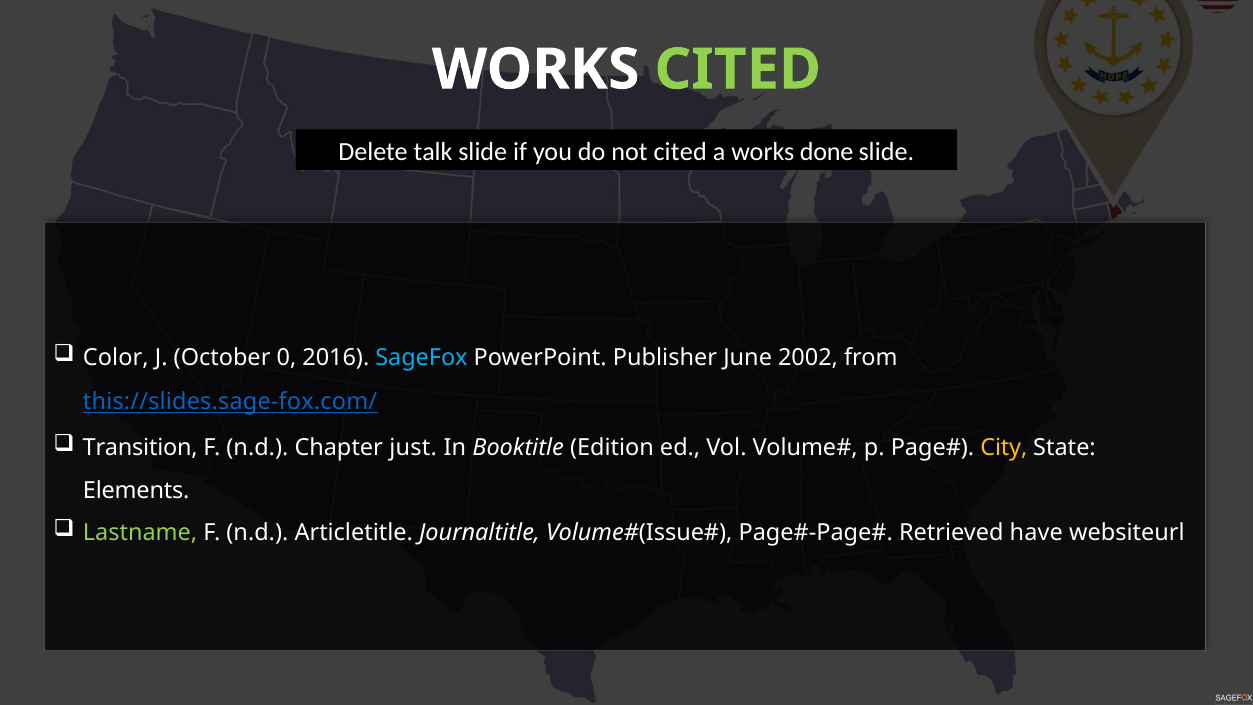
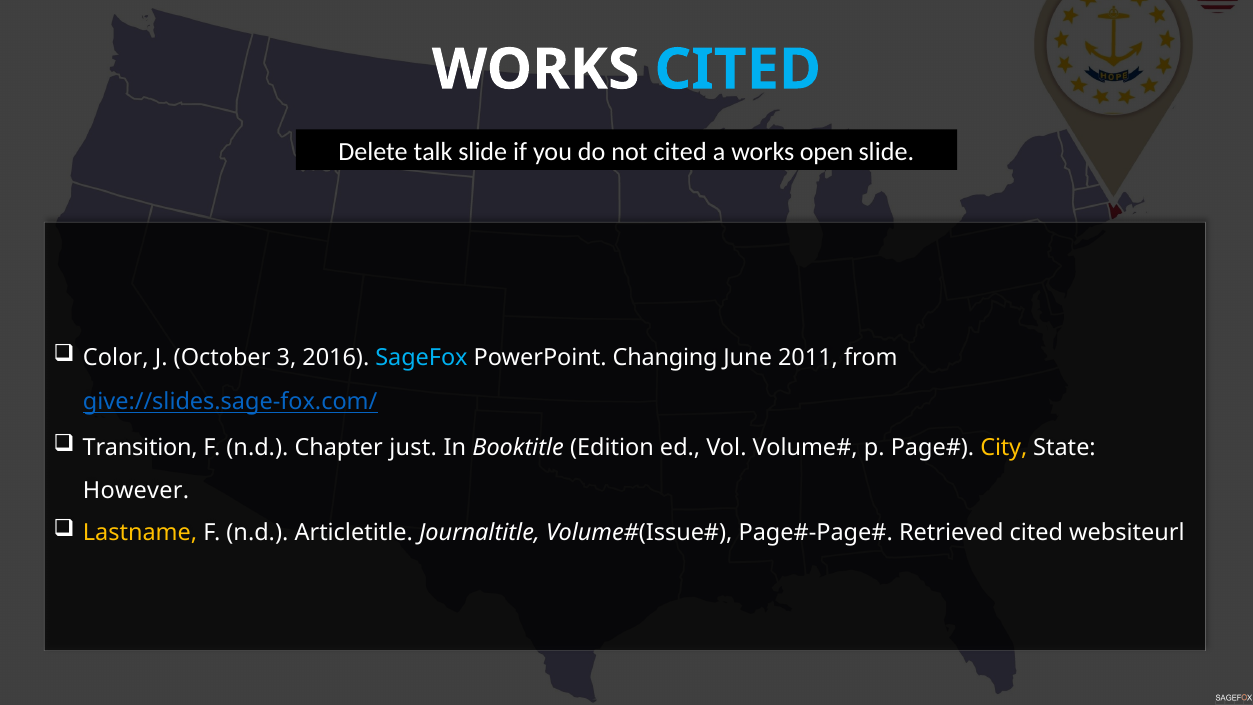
CITED at (738, 70) colour: light green -> light blue
done: done -> open
0: 0 -> 3
Publisher: Publisher -> Changing
2002: 2002 -> 2011
this://slides.sage-fox.com/: this://slides.sage-fox.com/ -> give://slides.sage-fox.com/
Elements: Elements -> However
Lastname colour: light green -> yellow
Retrieved have: have -> cited
